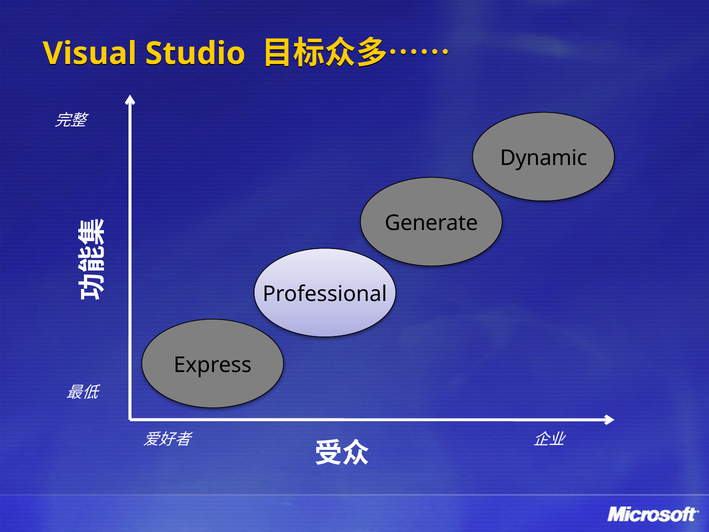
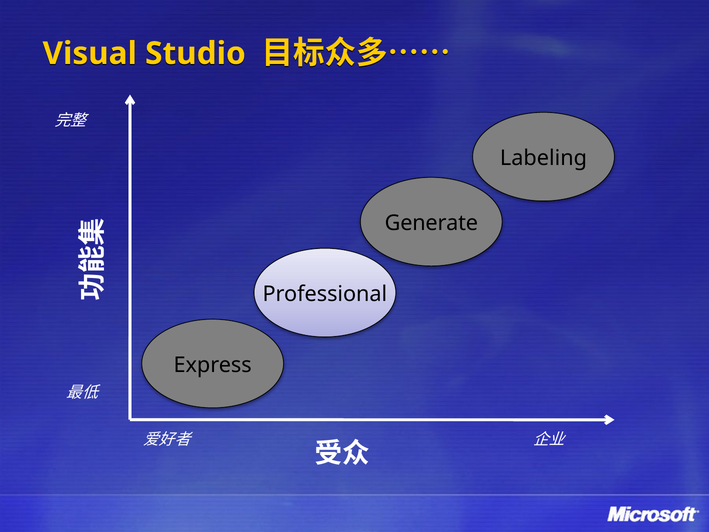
Dynamic: Dynamic -> Labeling
